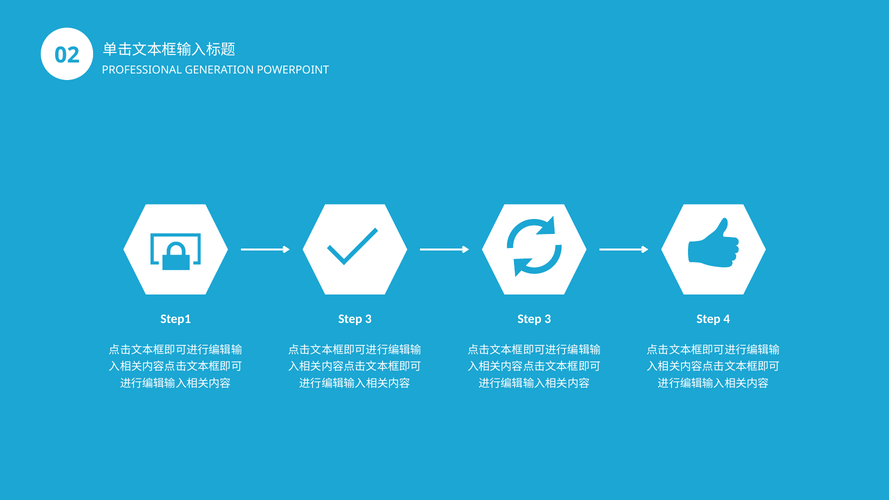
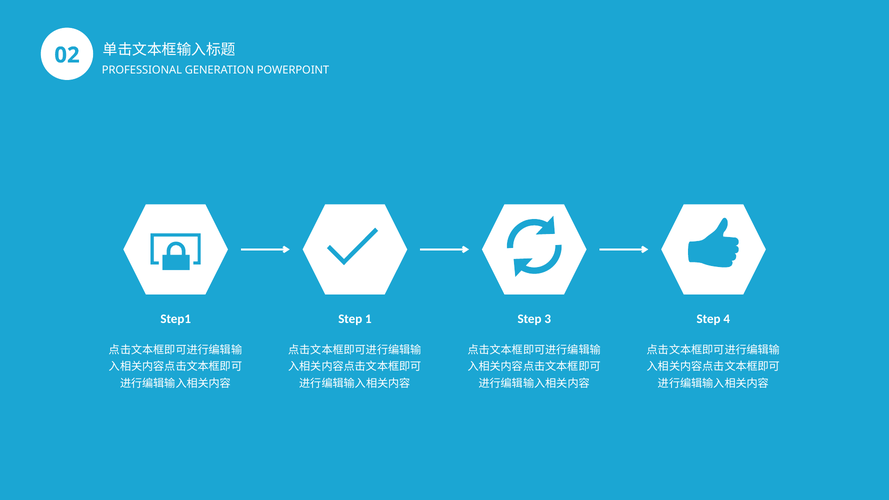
Step1 Step 3: 3 -> 1
